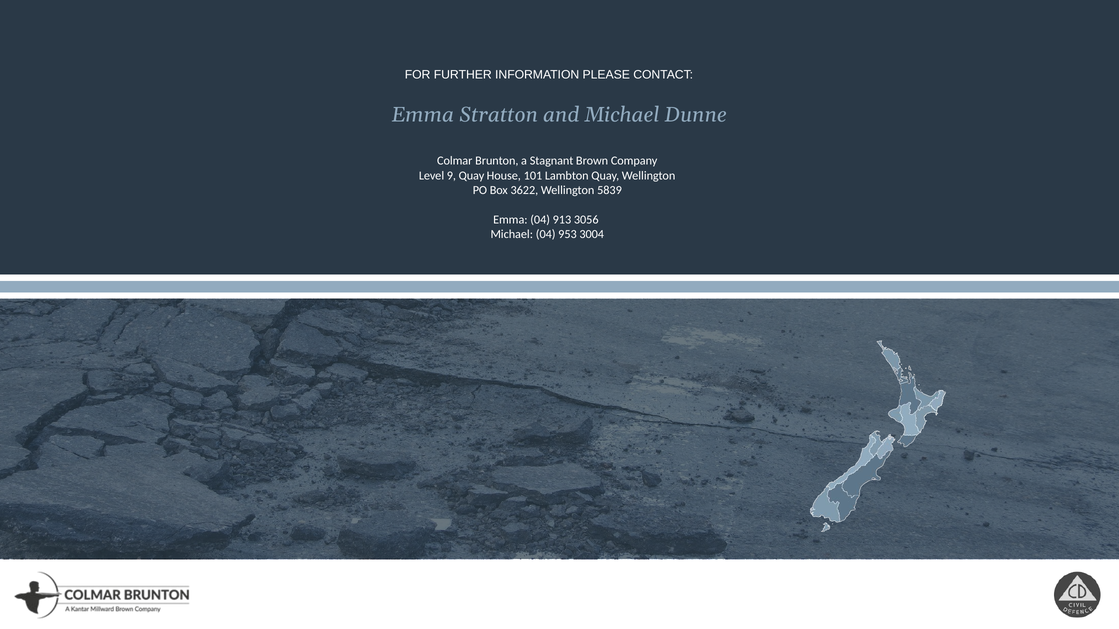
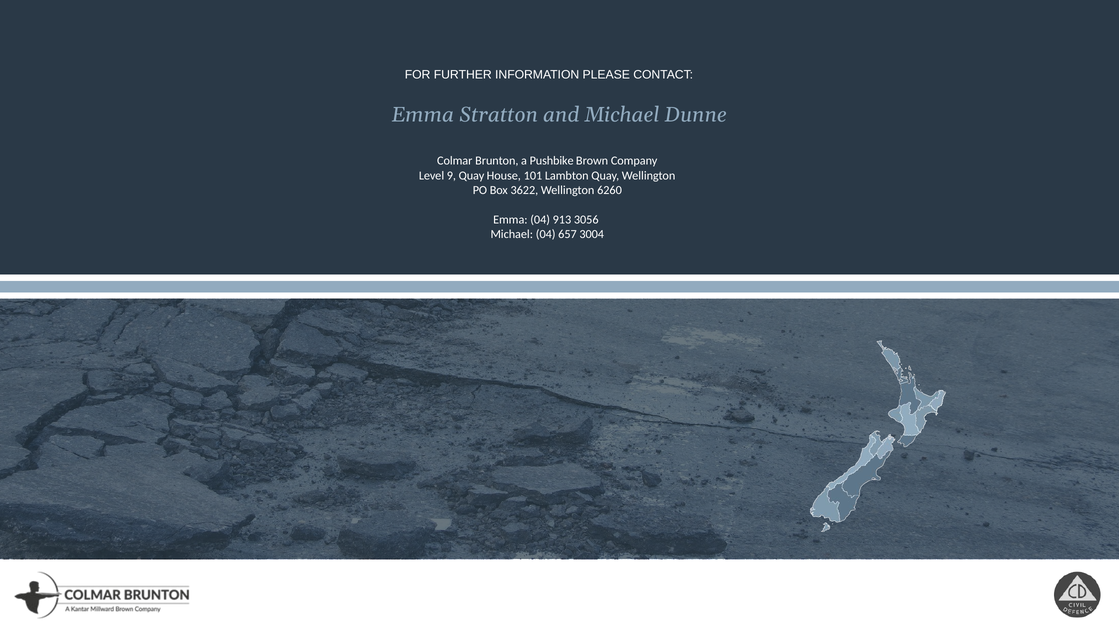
Stagnant: Stagnant -> Pushbike
5839: 5839 -> 6260
953: 953 -> 657
